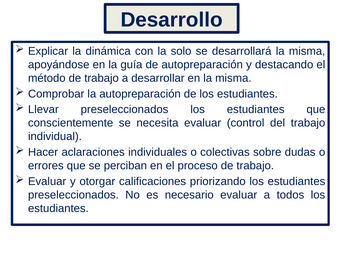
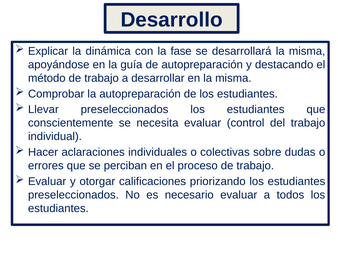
solo: solo -> fase
